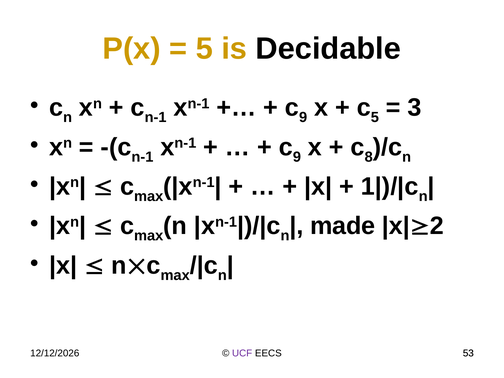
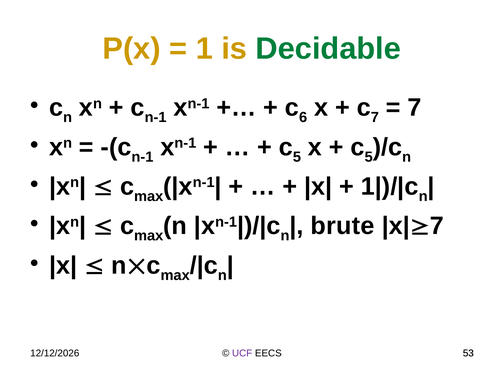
5 at (204, 49): 5 -> 1
Decidable colour: black -> green
9 at (303, 117): 9 -> 6
5 at (375, 117): 5 -> 7
3 at (414, 108): 3 -> 7
9 at (297, 157): 9 -> 5
8 at (369, 157): 8 -> 5
made: made -> brute
2 at (437, 226): 2 -> 7
